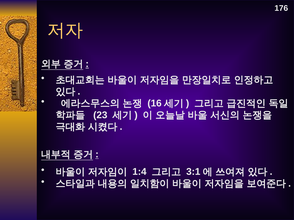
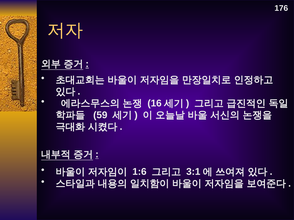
23: 23 -> 59
1:4: 1:4 -> 1:6
